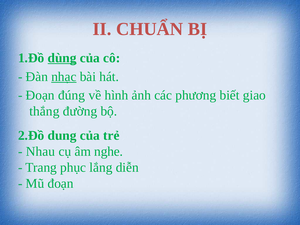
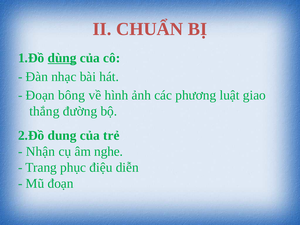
nhạc underline: present -> none
đúng: đúng -> bông
biết: biết -> luật
Nhau: Nhau -> Nhận
lắng: lắng -> điệu
